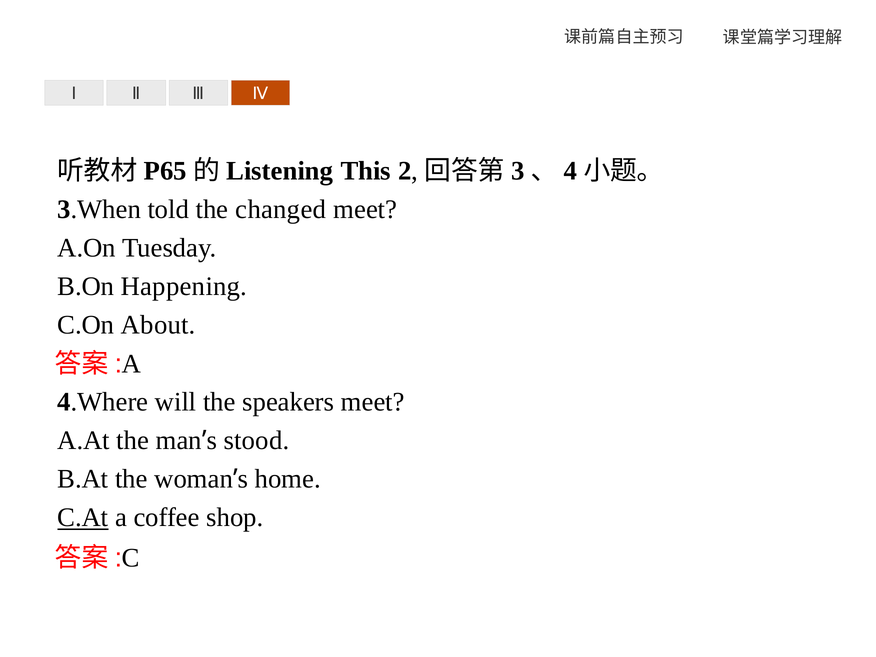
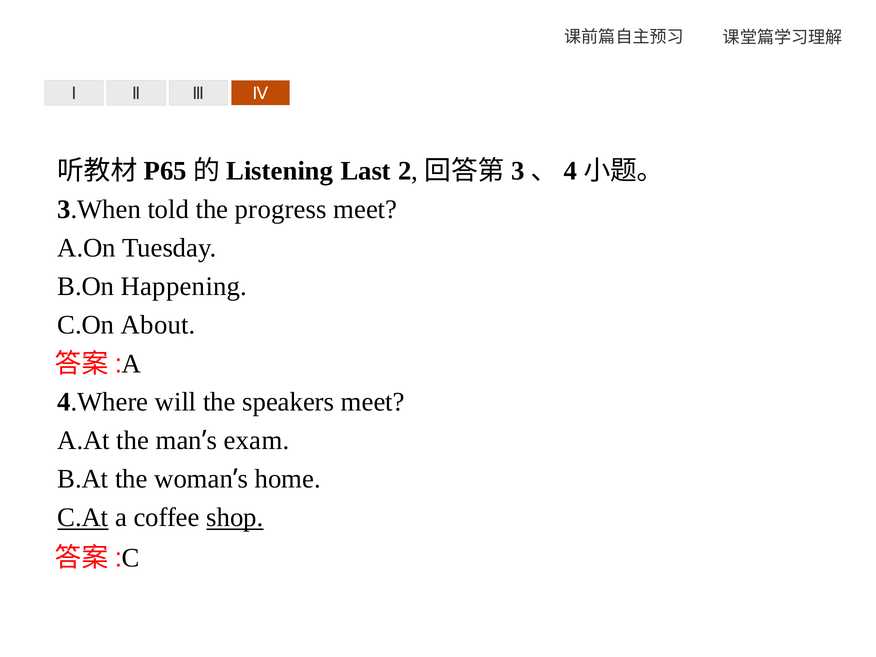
This: This -> Last
changed: changed -> progress
stood: stood -> exam
shop underline: none -> present
